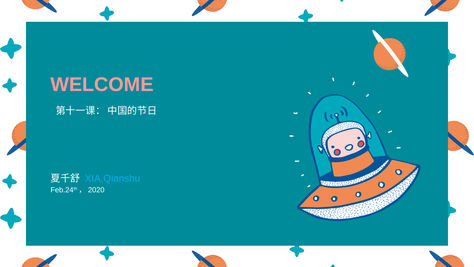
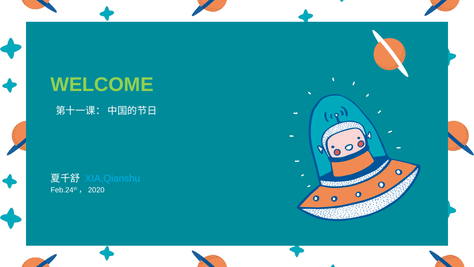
WELCOME colour: pink -> light green
